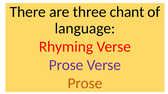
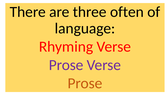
chant: chant -> often
